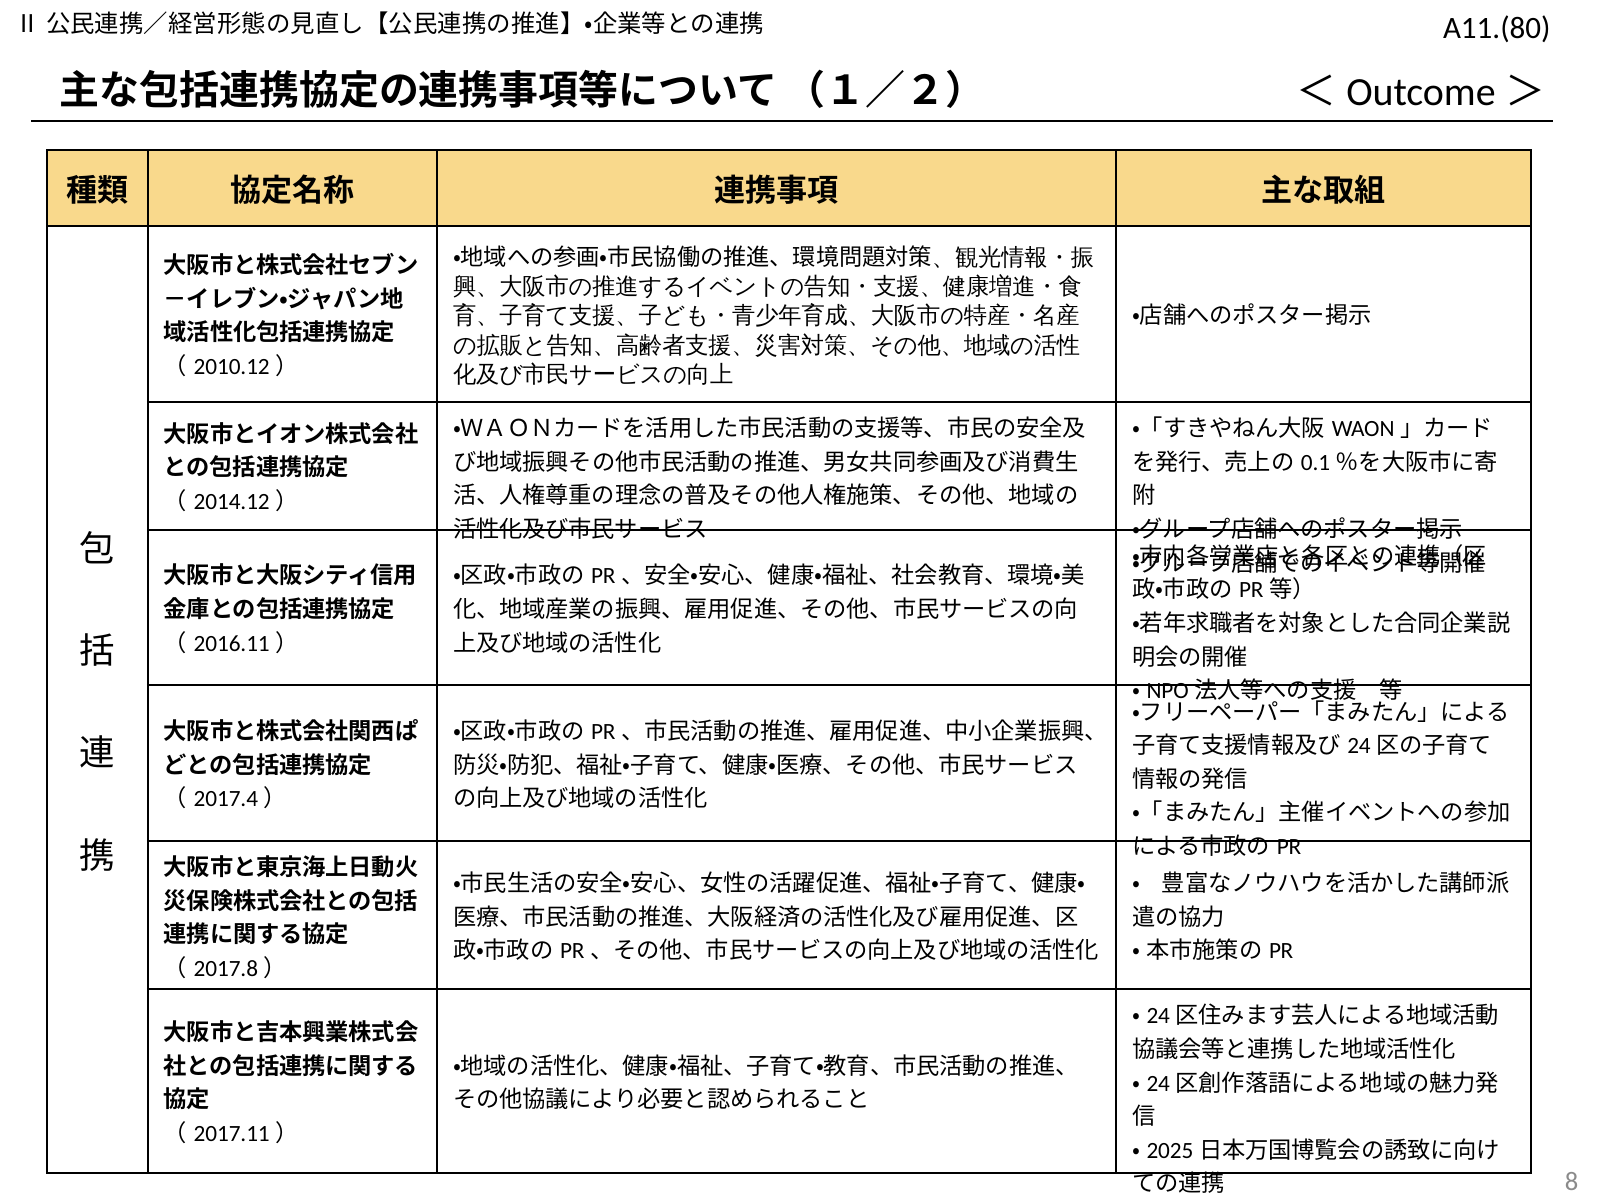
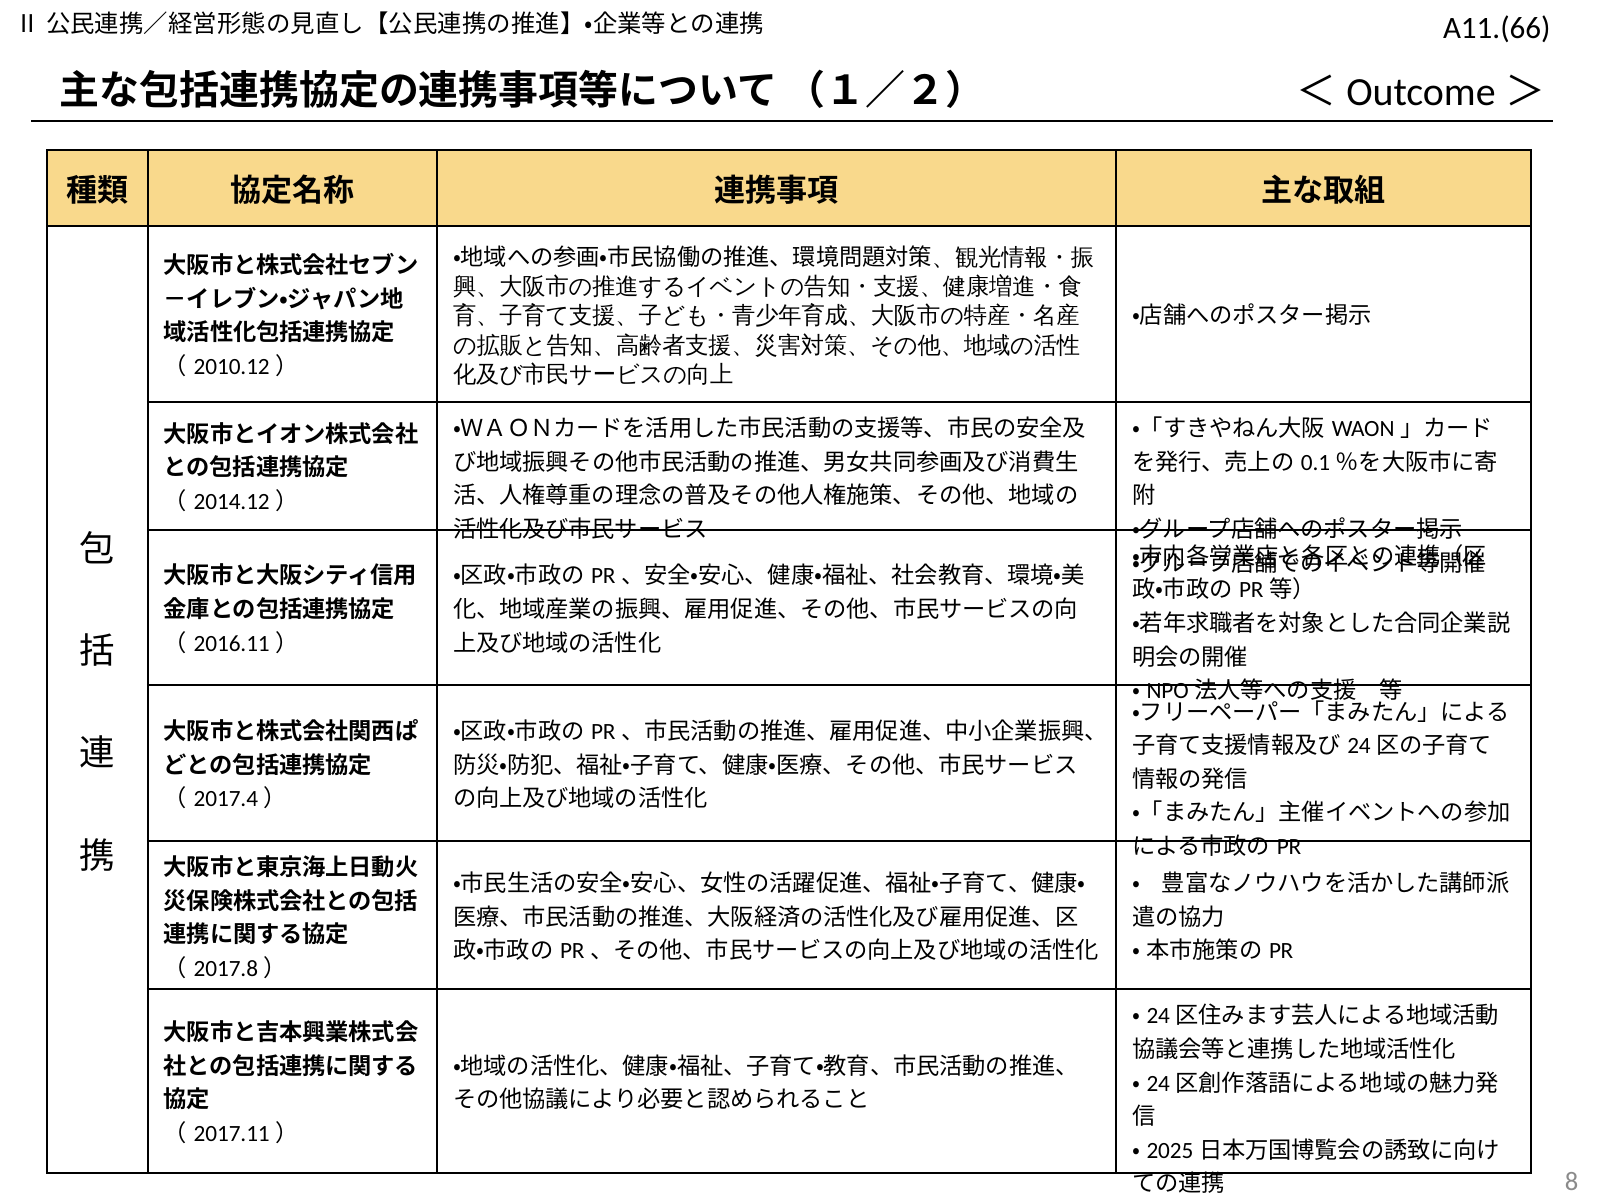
A11.(80: A11.(80 -> A11.(66
